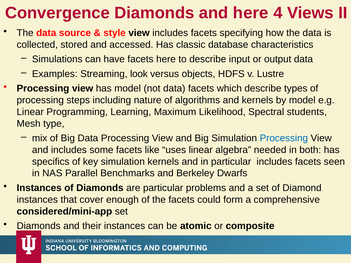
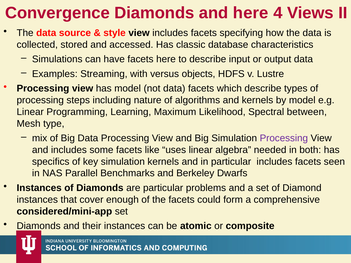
look: look -> with
students: students -> between
Processing at (284, 138) colour: blue -> purple
